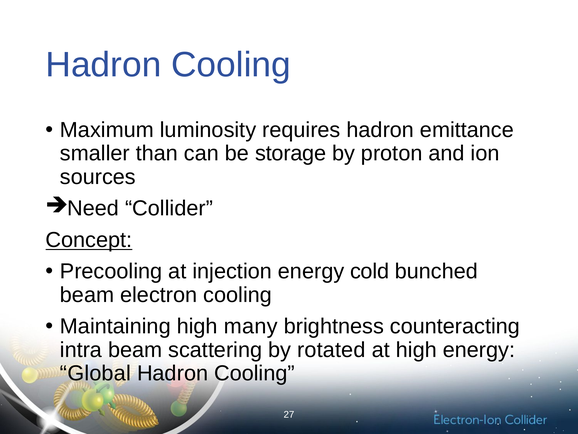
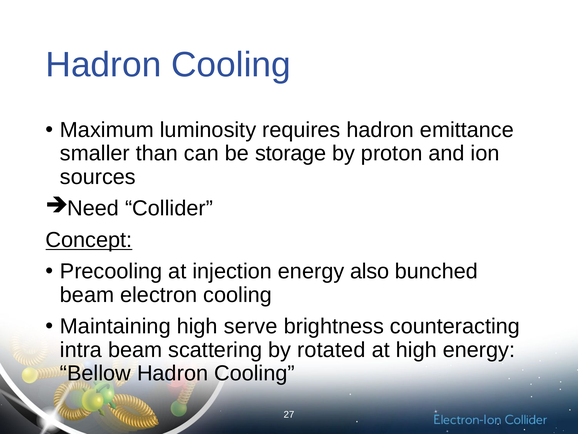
cold: cold -> also
many: many -> serve
Global: Global -> Bellow
